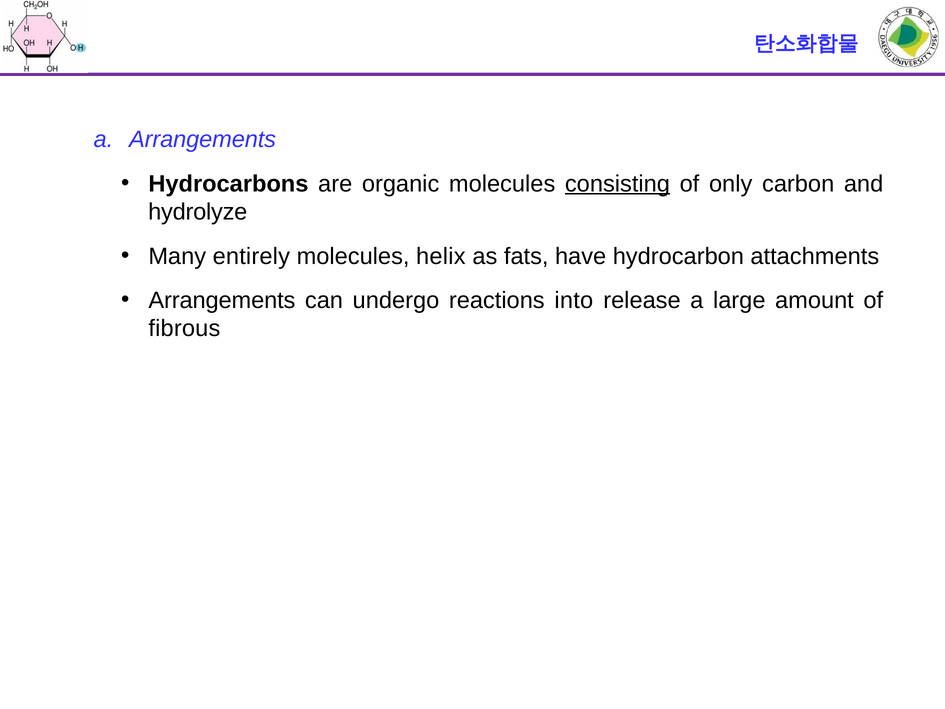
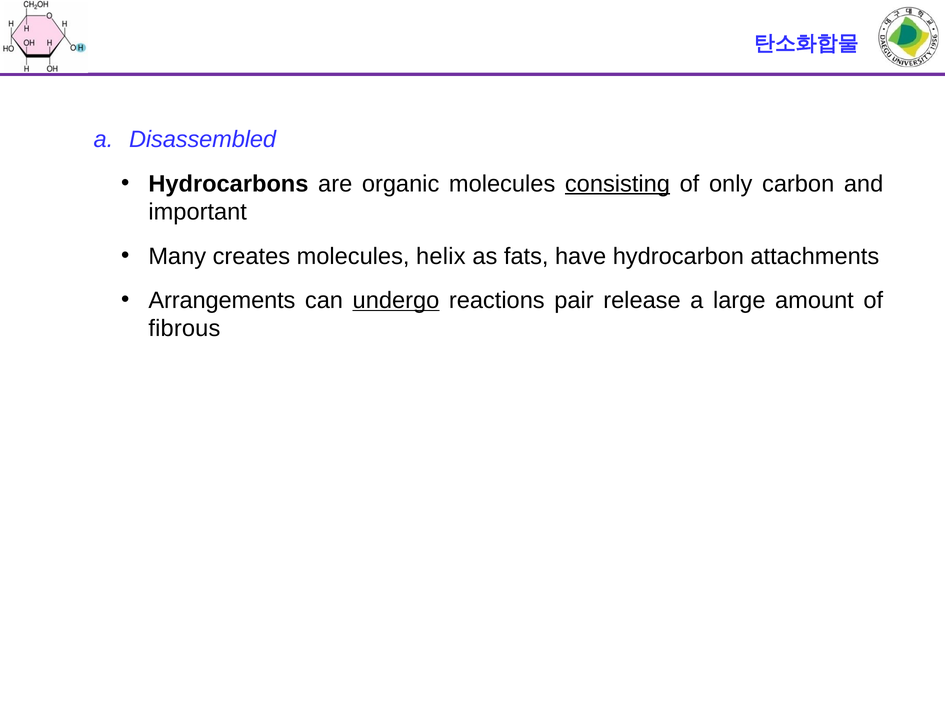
a Arrangements: Arrangements -> Disassembled
hydrolyze: hydrolyze -> important
entirely: entirely -> creates
undergo underline: none -> present
into: into -> pair
